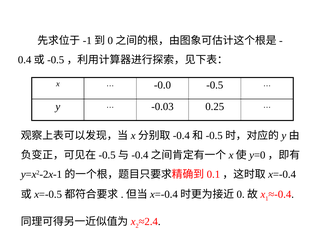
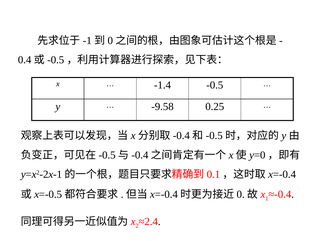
-0.0: -0.0 -> -1.4
-0.03: -0.03 -> -9.58
